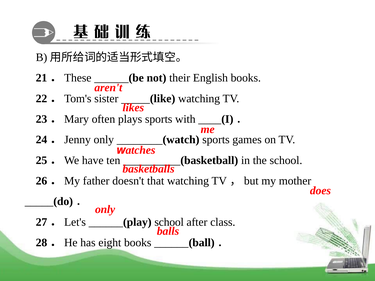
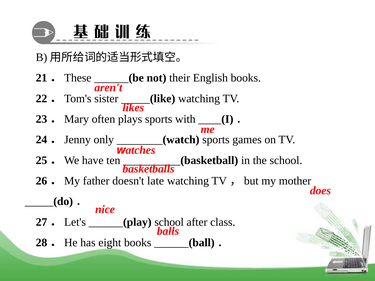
that: that -> late
only at (105, 210): only -> nice
